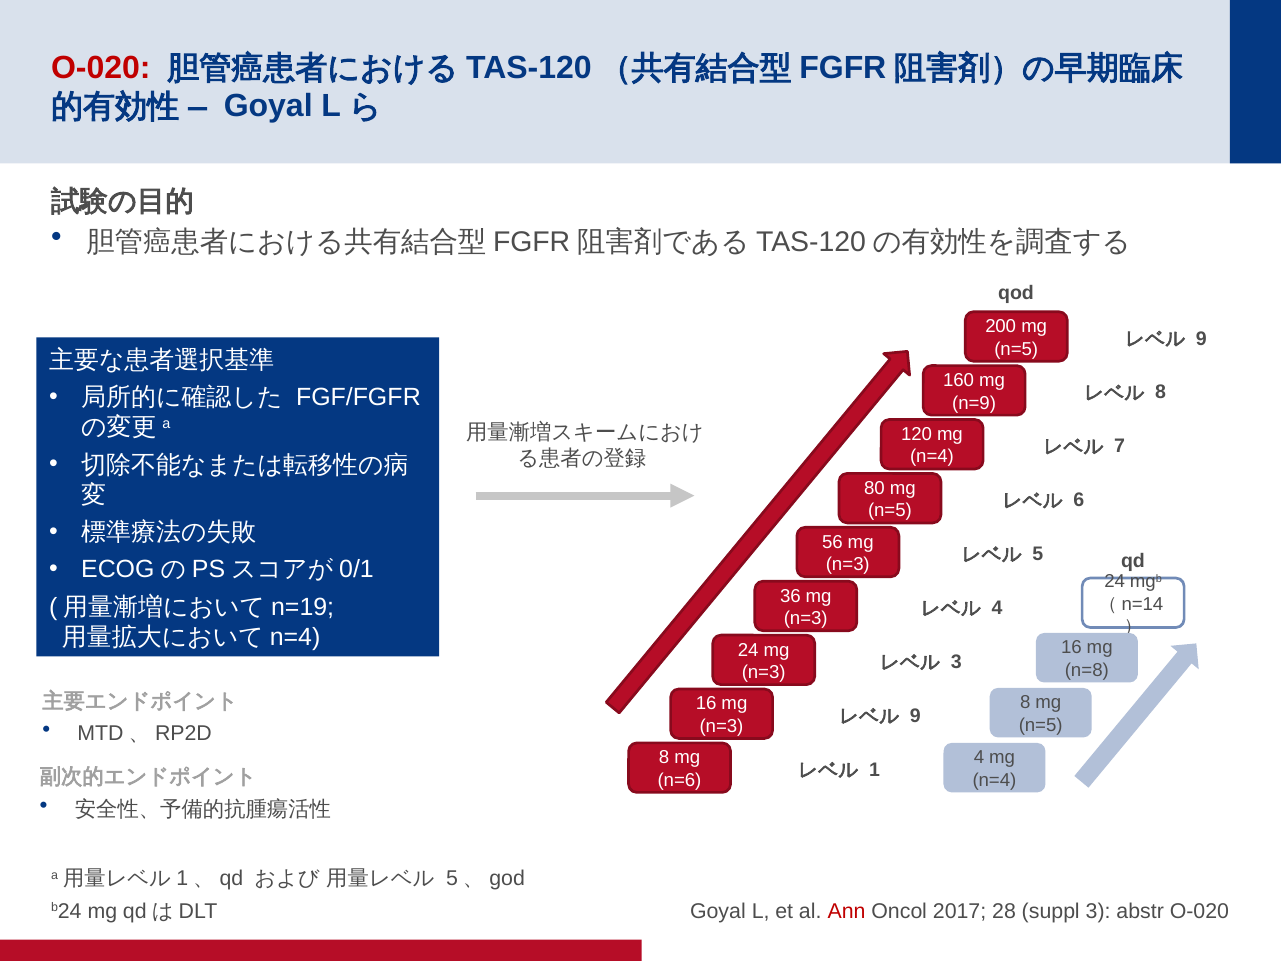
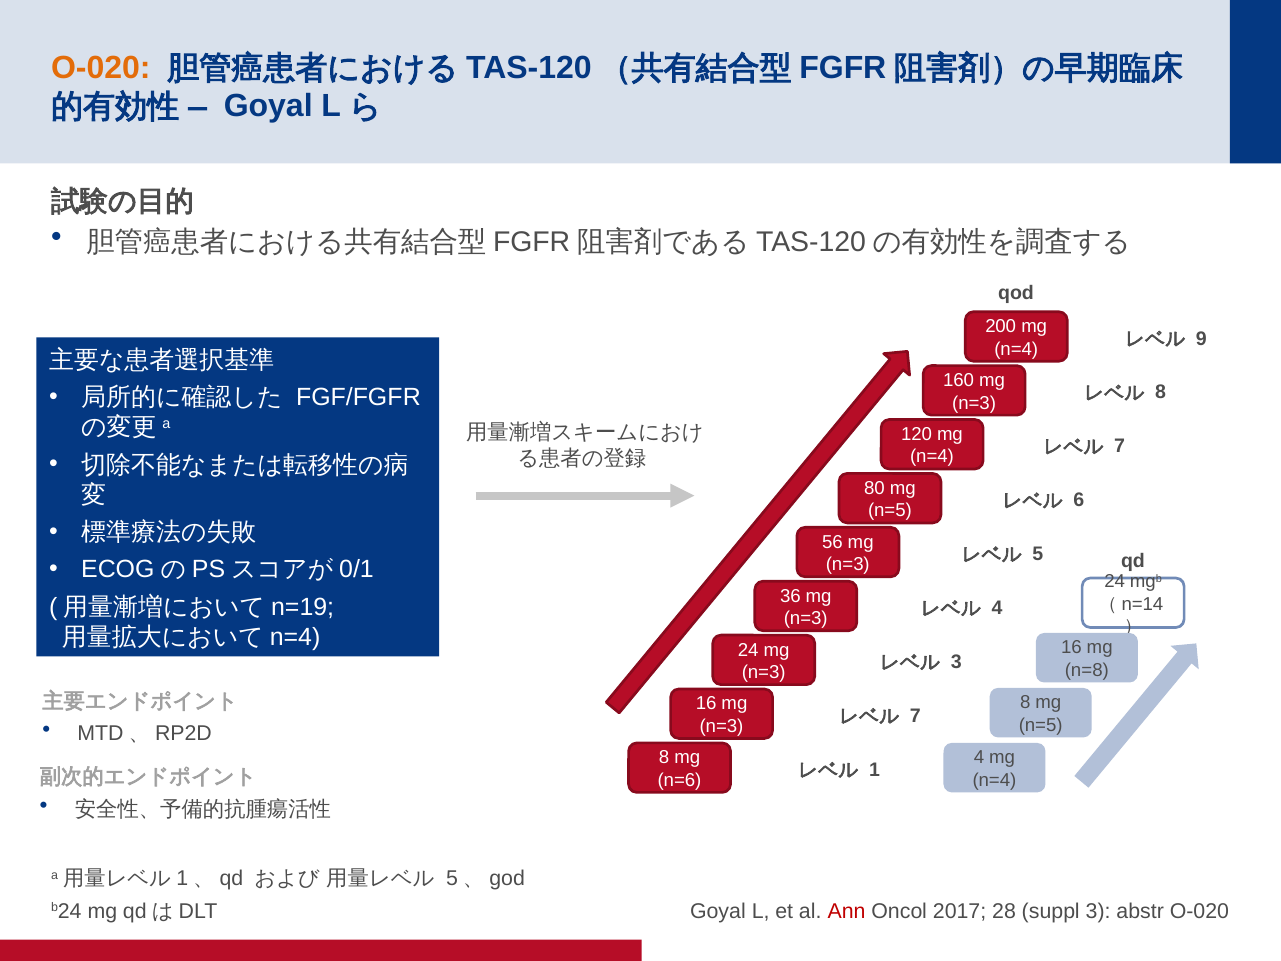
O-020 at (101, 68) colour: red -> orange
n=5 at (1016, 349): n=5 -> n=4
n=9 at (974, 403): n=9 -> n=3
9 at (915, 716): 9 -> 7
